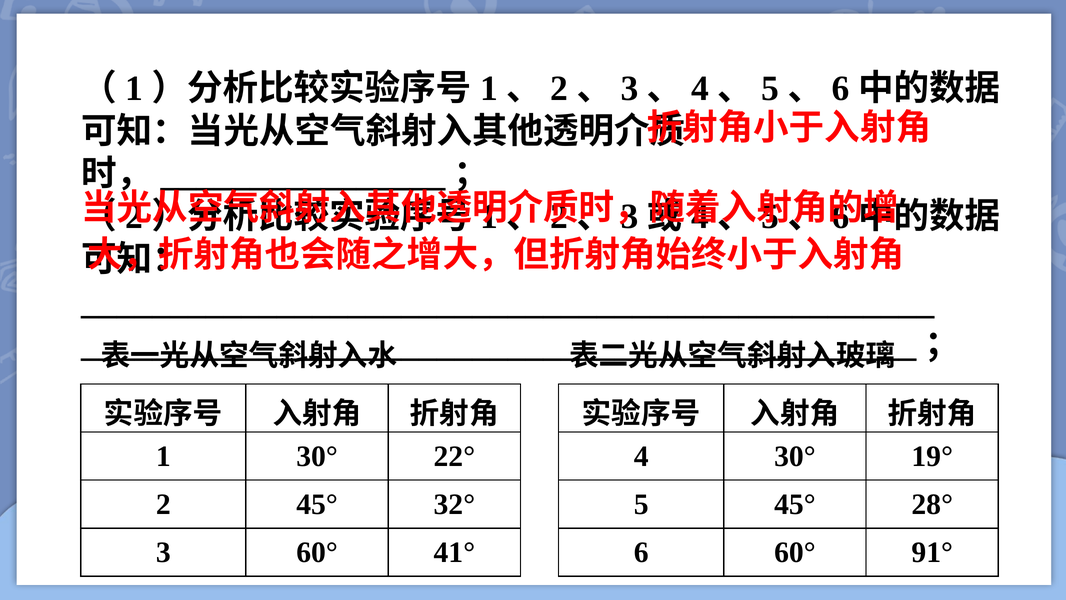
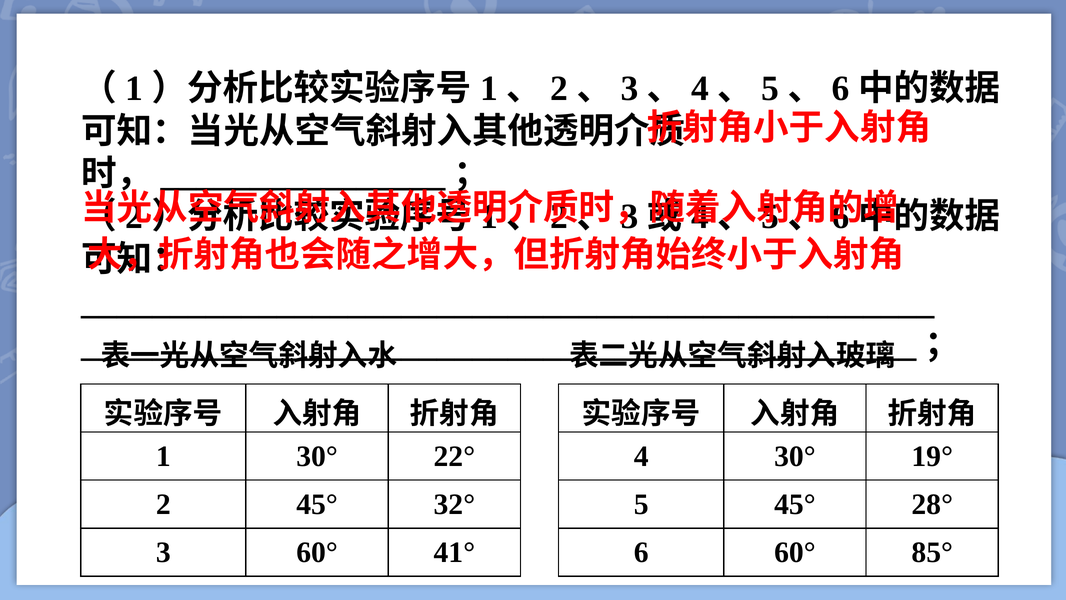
91°: 91° -> 85°
